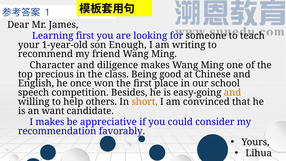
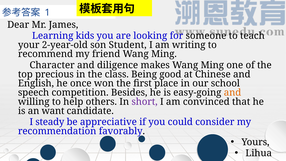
Learning first: first -> kids
1-year-old: 1-year-old -> 2-year-old
Enough: Enough -> Student
short colour: orange -> purple
I makes: makes -> steady
